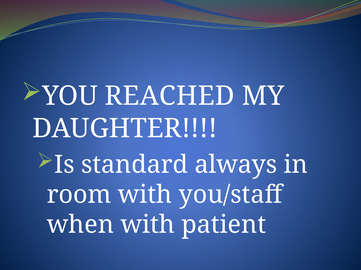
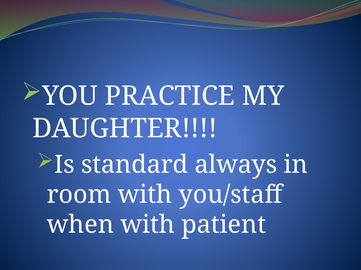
REACHED: REACHED -> PRACTICE
